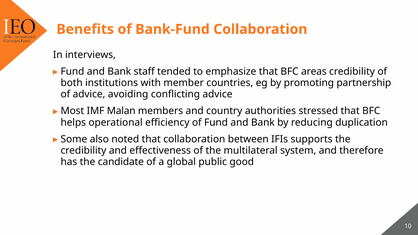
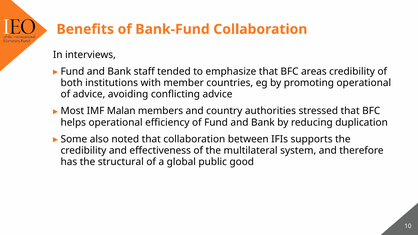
promoting partnership: partnership -> operational
candidate: candidate -> structural
